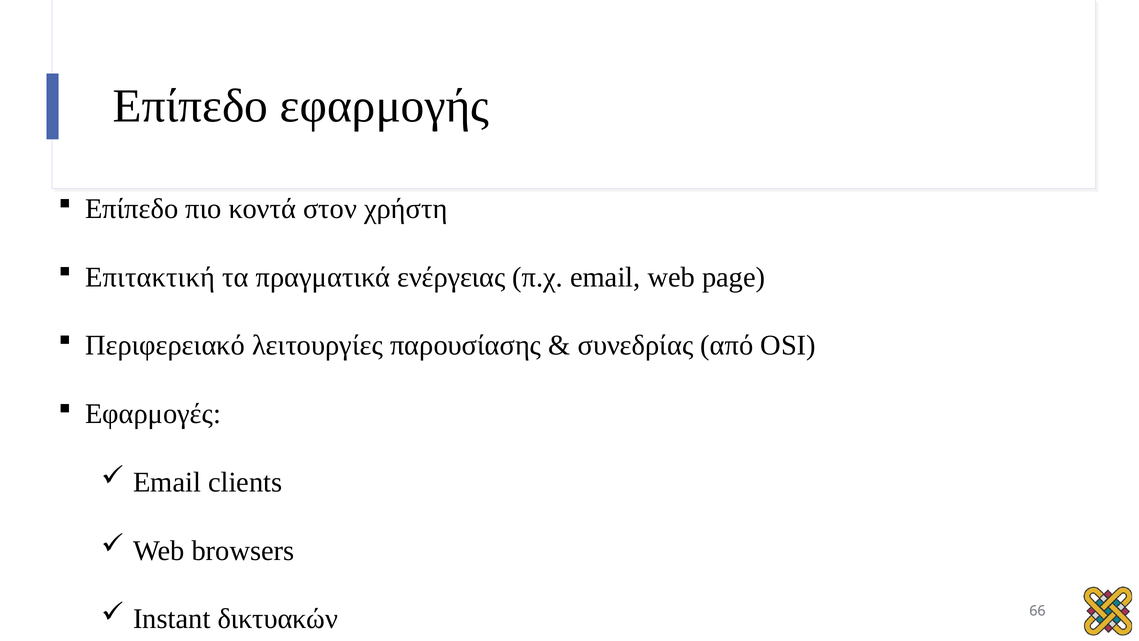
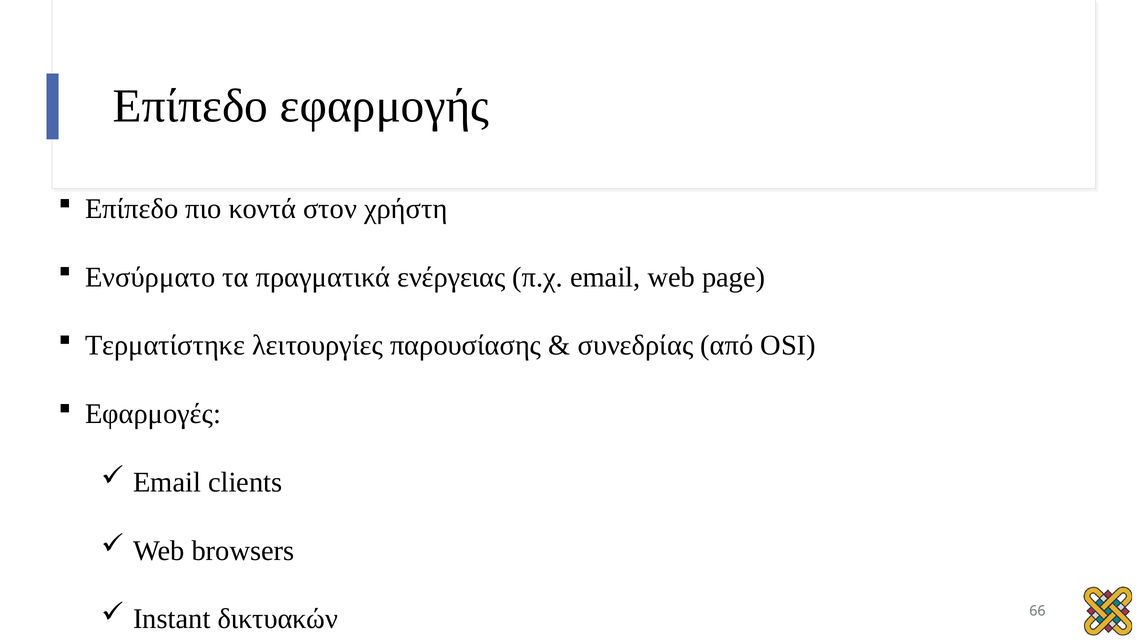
Επιτακτική: Επιτακτική -> Ενσύρματο
Περιφερειακό: Περιφερειακό -> Τερματίστηκε
